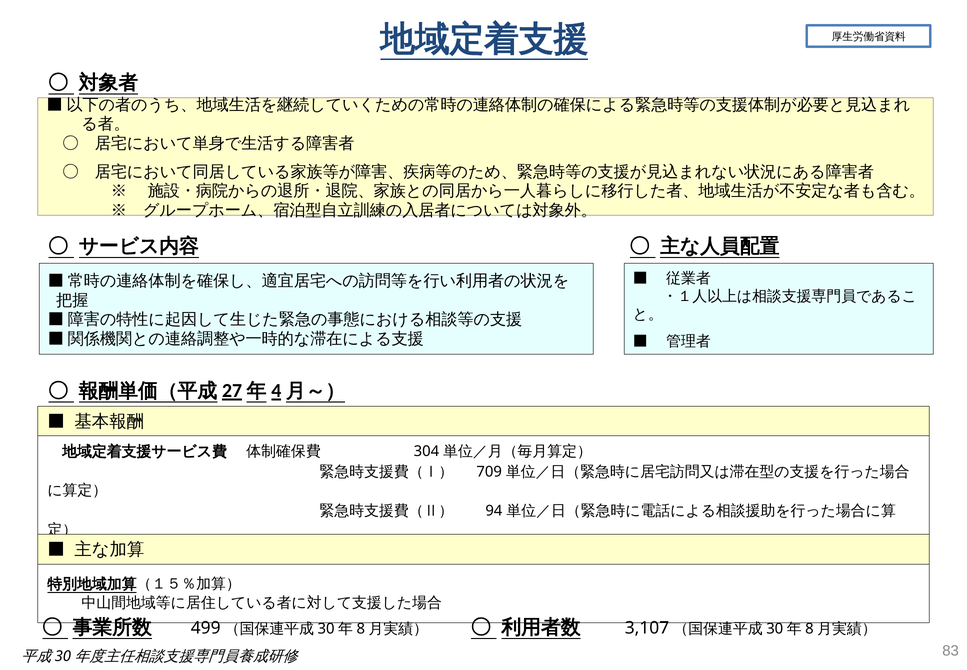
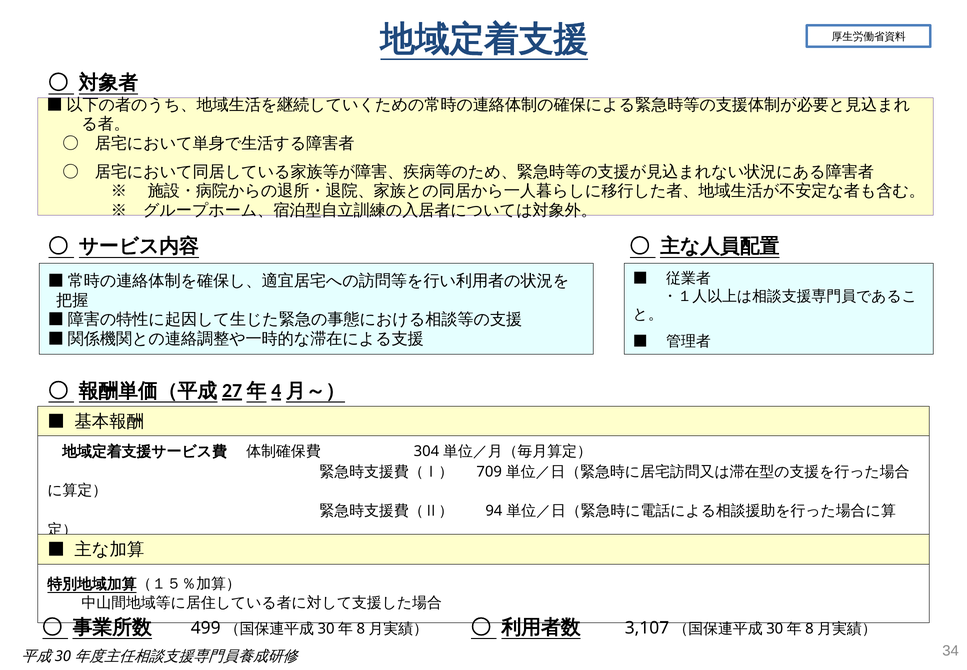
83: 83 -> 34
